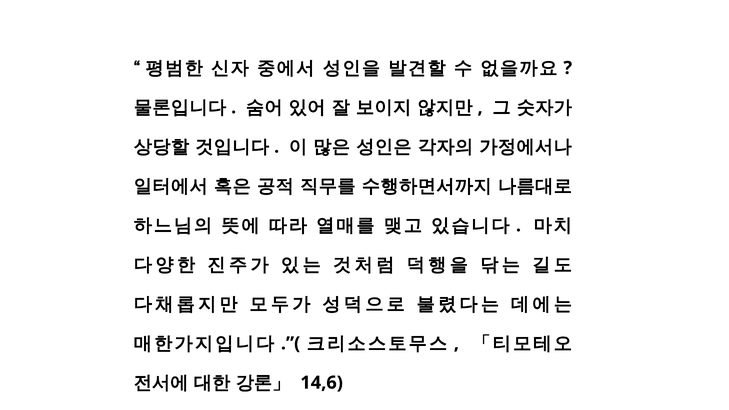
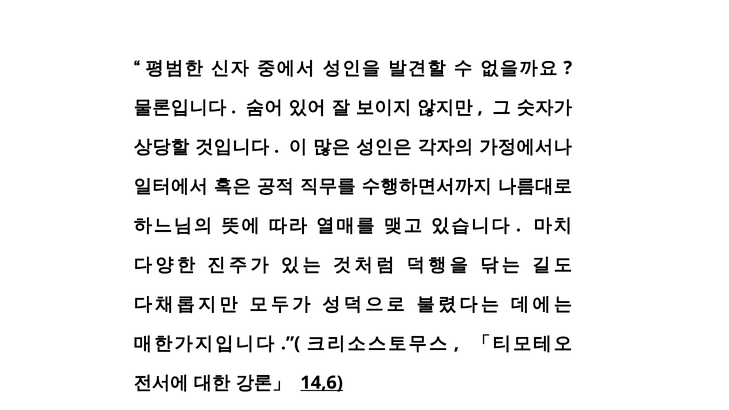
14,6 underline: none -> present
